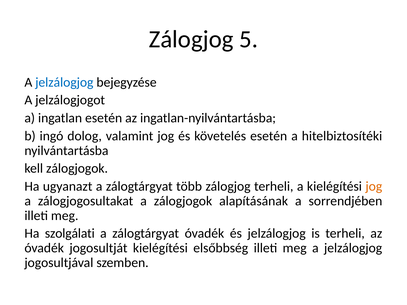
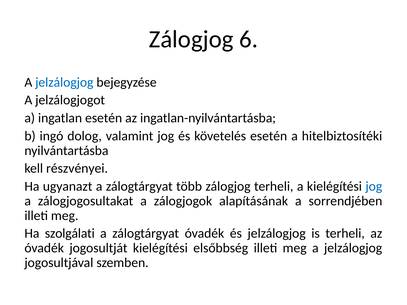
5: 5 -> 6
kell zálogjogok: zálogjogok -> részvényei
jog at (374, 186) colour: orange -> blue
